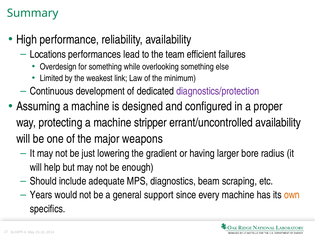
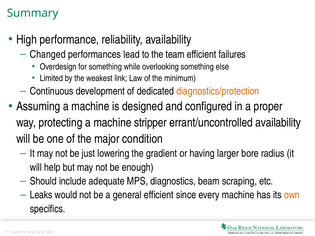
Locations: Locations -> Changed
diagnostics/protection colour: purple -> orange
weapons: weapons -> condition
Years: Years -> Leaks
general support: support -> efficient
